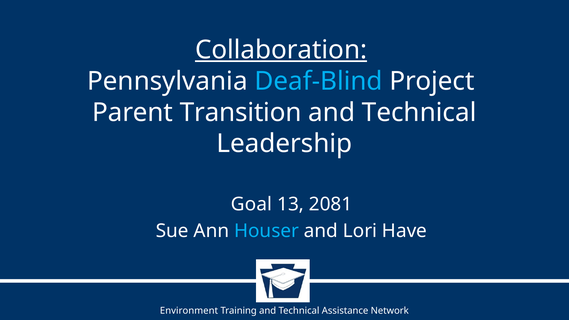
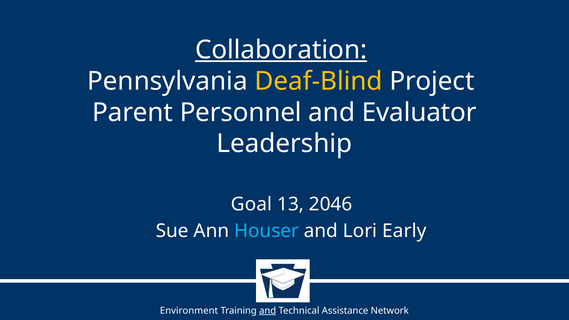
Deaf-Blind colour: light blue -> yellow
Transition: Transition -> Personnel
Technical at (419, 112): Technical -> Evaluator
2081: 2081 -> 2046
Have: Have -> Early
and at (268, 311) underline: none -> present
